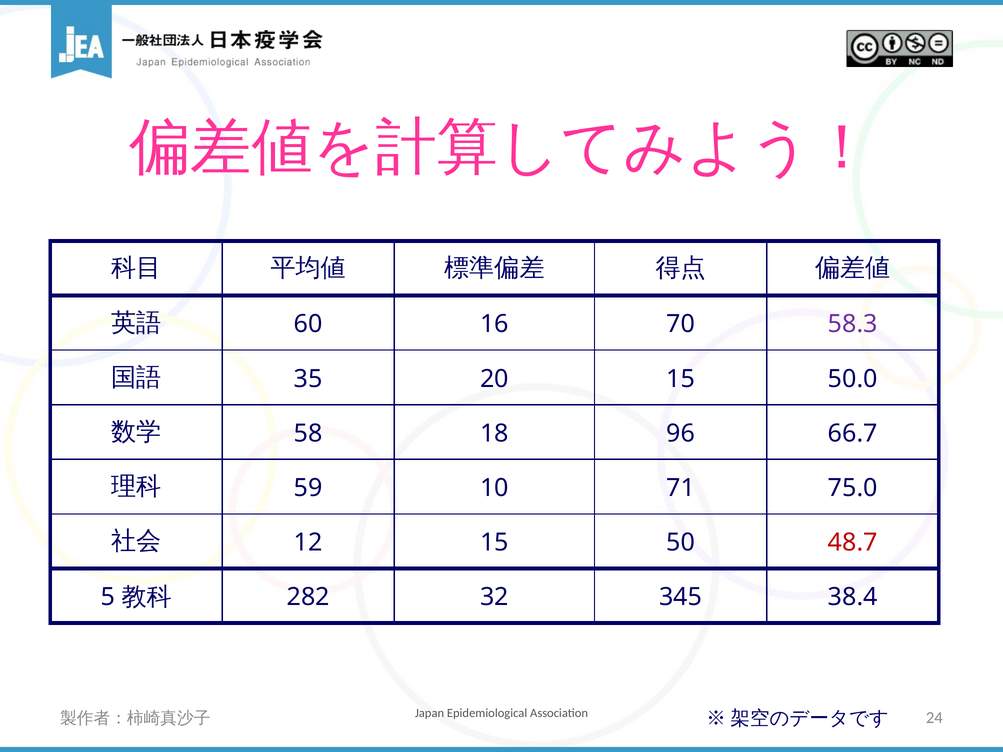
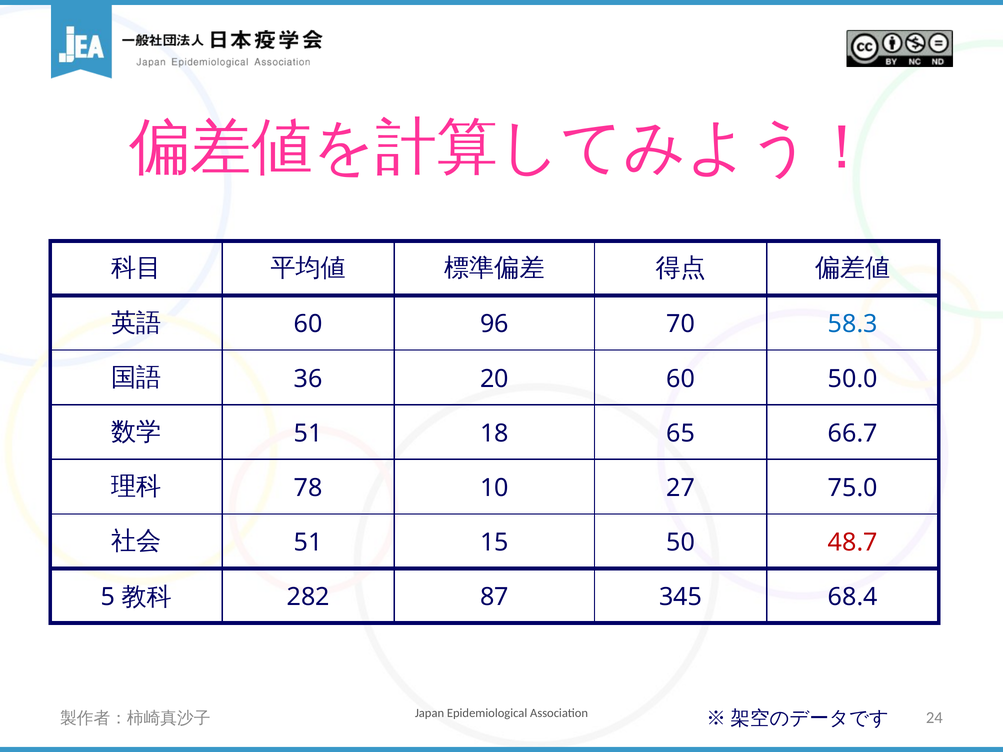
16: 16 -> 96
58.3 colour: purple -> blue
35: 35 -> 36
20 15: 15 -> 60
58 at (308, 434): 58 -> 51
96: 96 -> 65
59: 59 -> 78
71: 71 -> 27
12 at (308, 543): 12 -> 51
32: 32 -> 87
38.4: 38.4 -> 68.4
